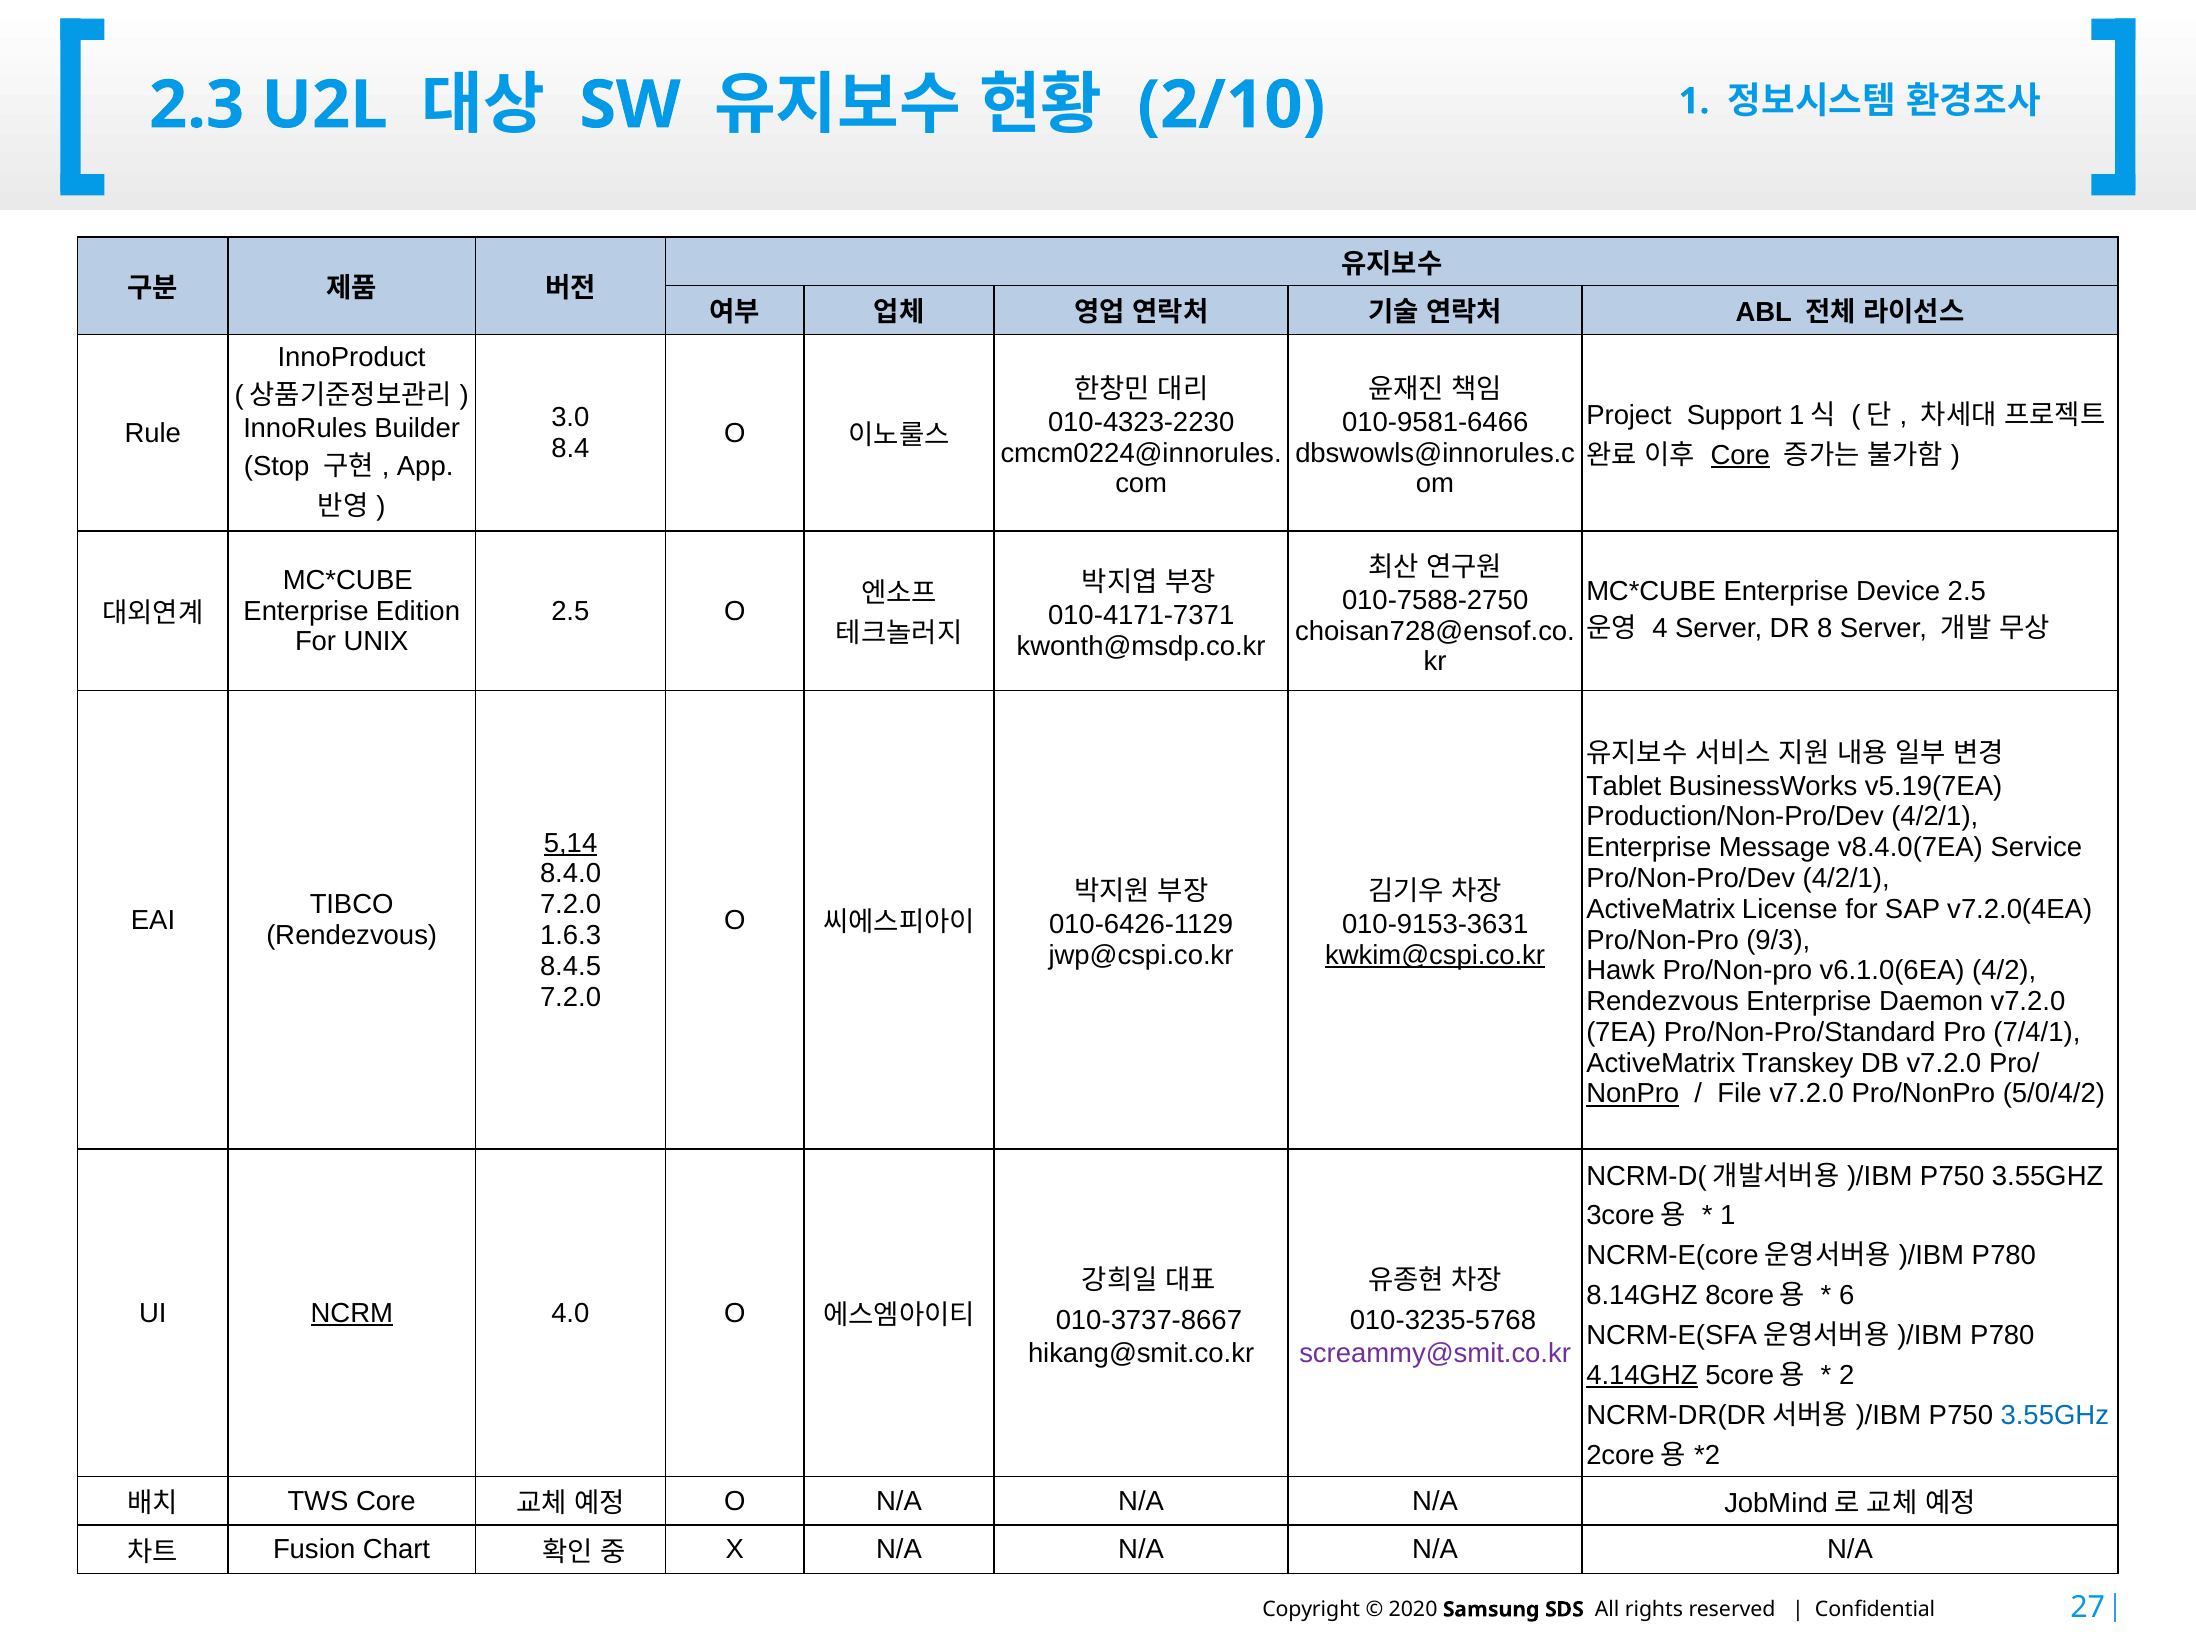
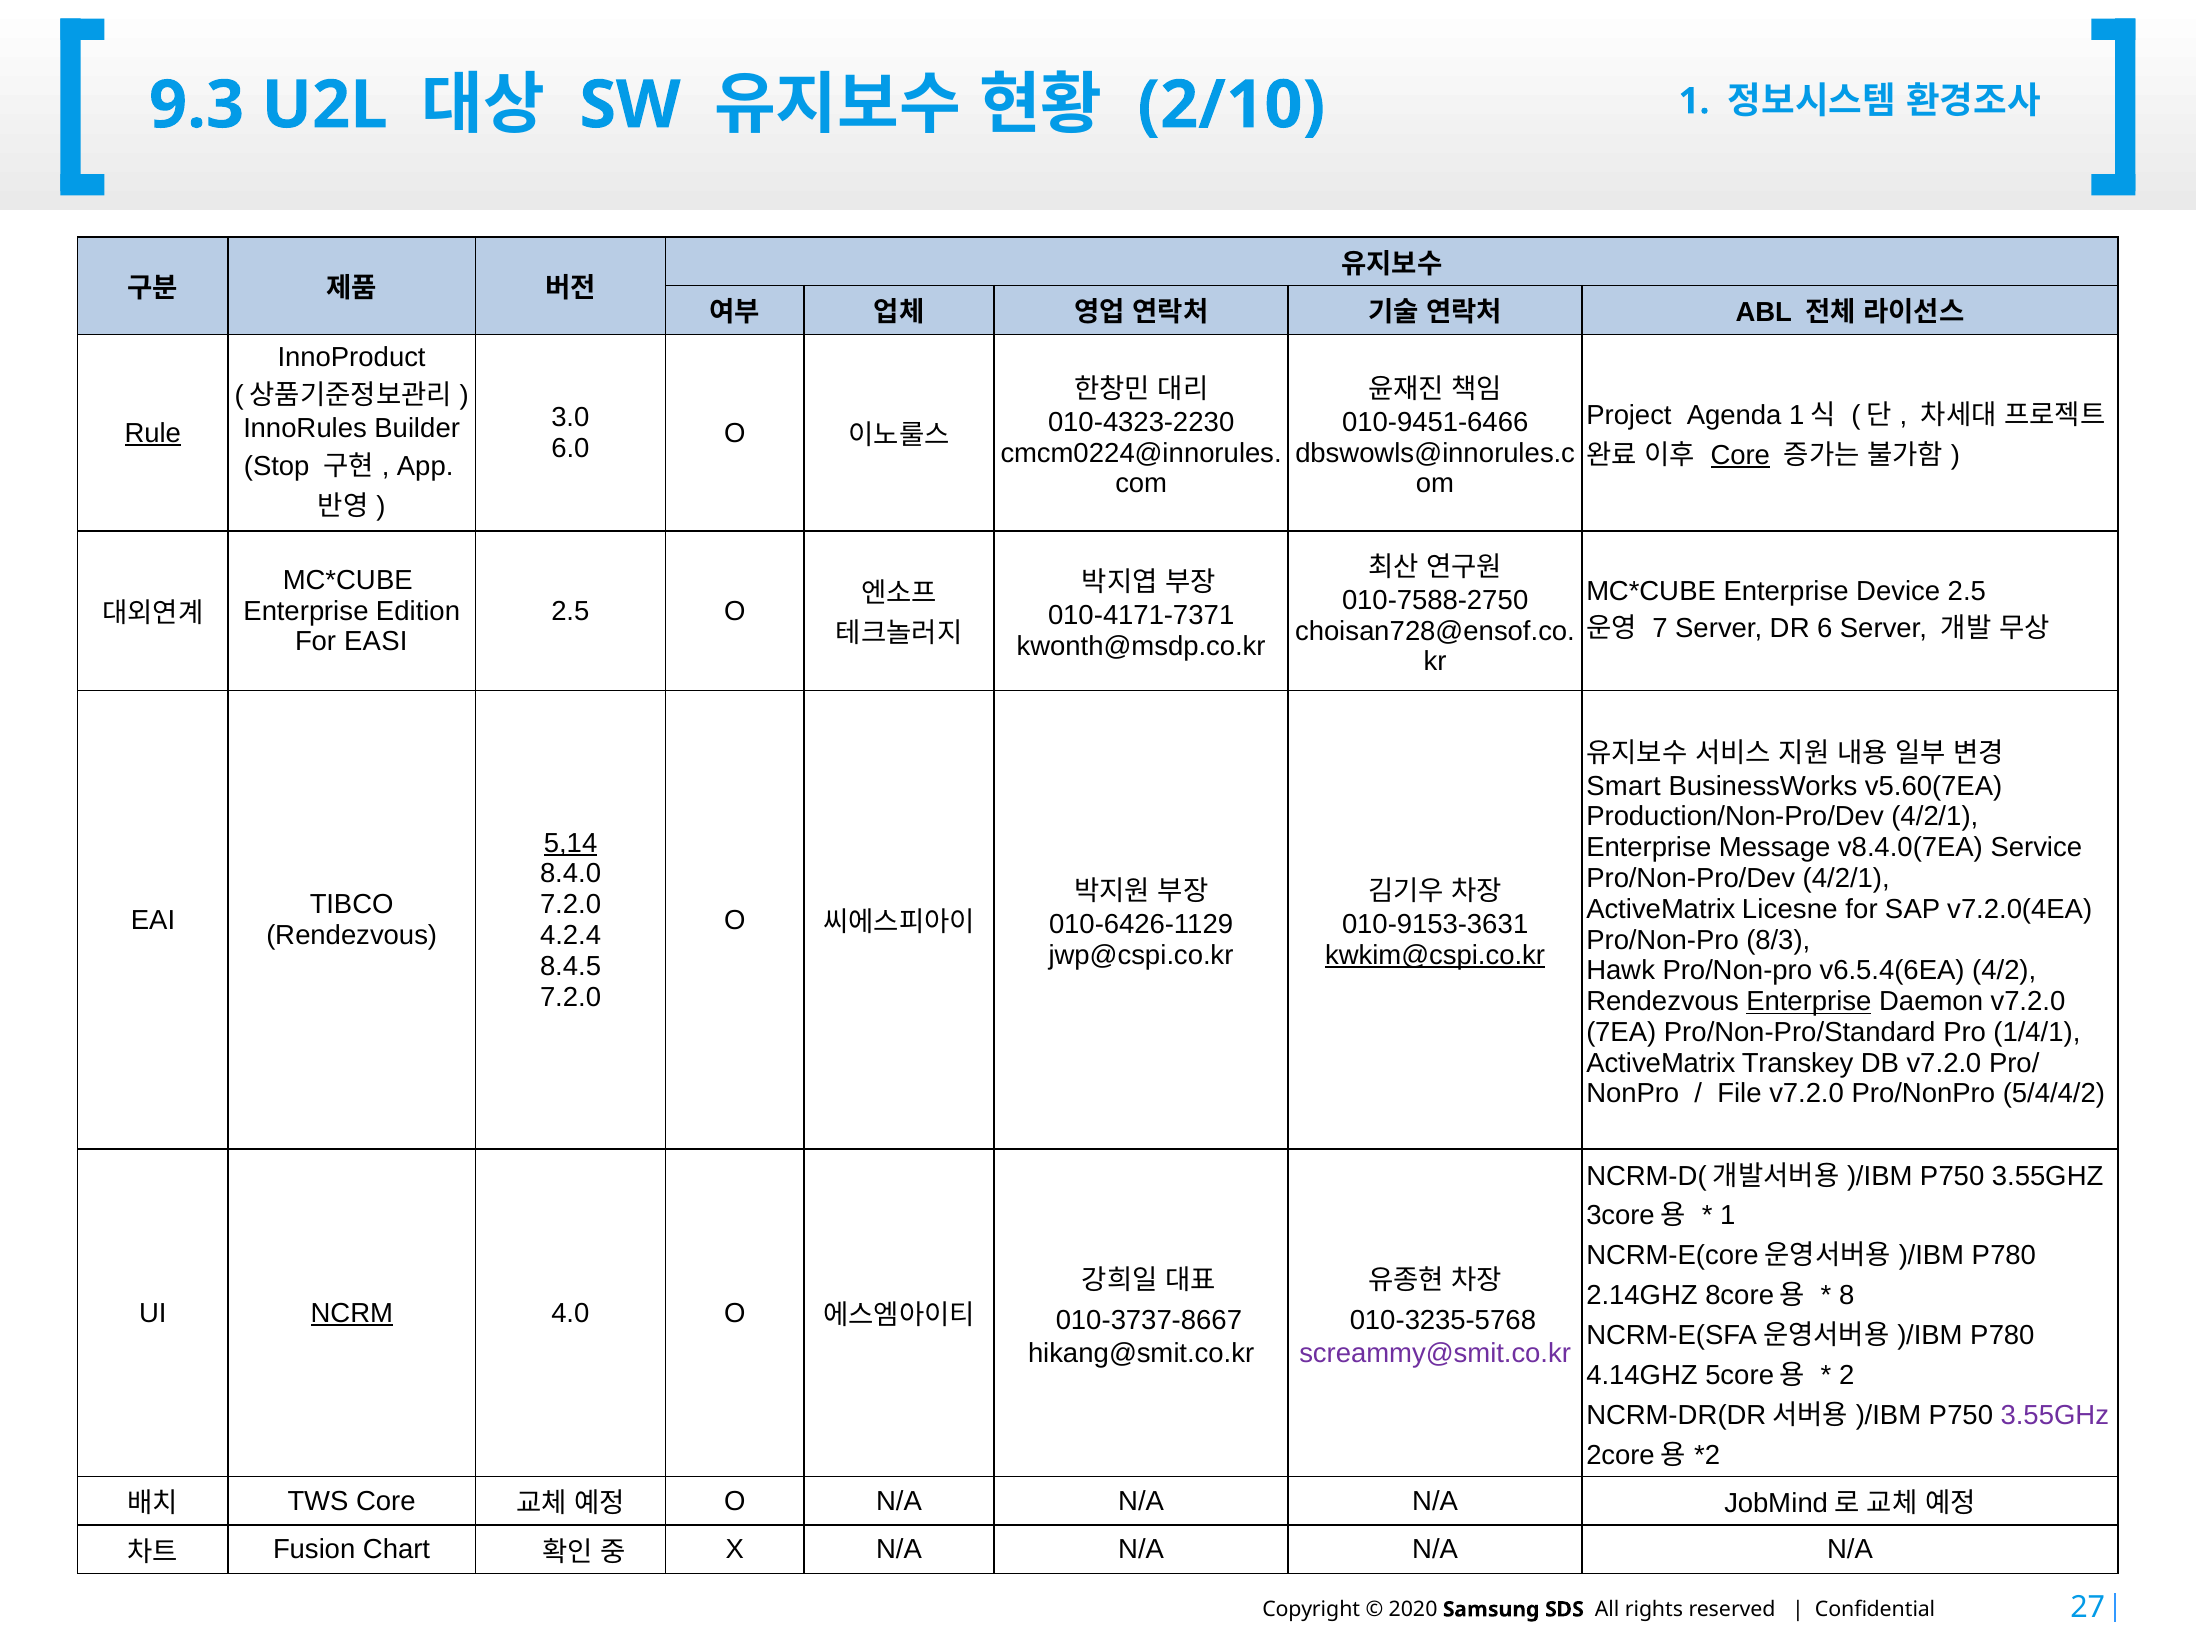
2.3: 2.3 -> 9.3
Support: Support -> Agenda
010-9581-6466: 010-9581-6466 -> 010-9451-6466
Rule underline: none -> present
8.4: 8.4 -> 6.0
4: 4 -> 7
8: 8 -> 6
UNIX: UNIX -> EASI
Tablet: Tablet -> Smart
v5.19(7EA: v5.19(7EA -> v5.60(7EA
License: License -> Licesne
1.6.3: 1.6.3 -> 4.2.4
9/3: 9/3 -> 8/3
v6.1.0(6EA: v6.1.0(6EA -> v6.5.4(6EA
Enterprise at (1809, 1002) underline: none -> present
7/4/1: 7/4/1 -> 1/4/1
NonPro underline: present -> none
5/0/4/2: 5/0/4/2 -> 5/4/4/2
8.14GHZ: 8.14GHZ -> 2.14GHZ
6: 6 -> 8
4.14GHZ underline: present -> none
3.55GHz at (2055, 1415) colour: blue -> purple
